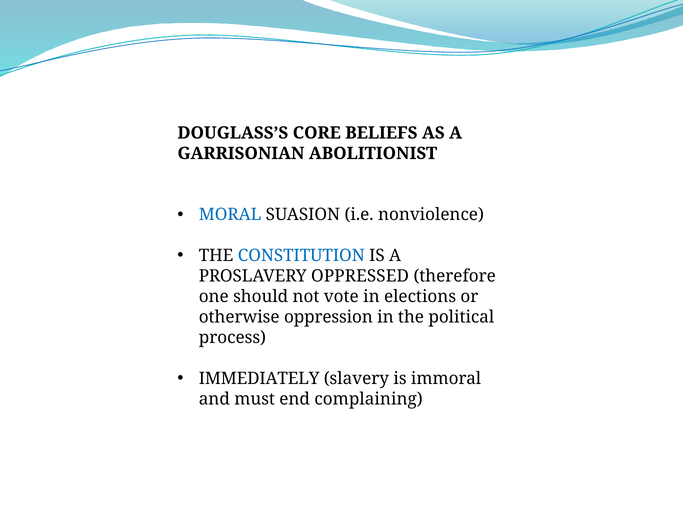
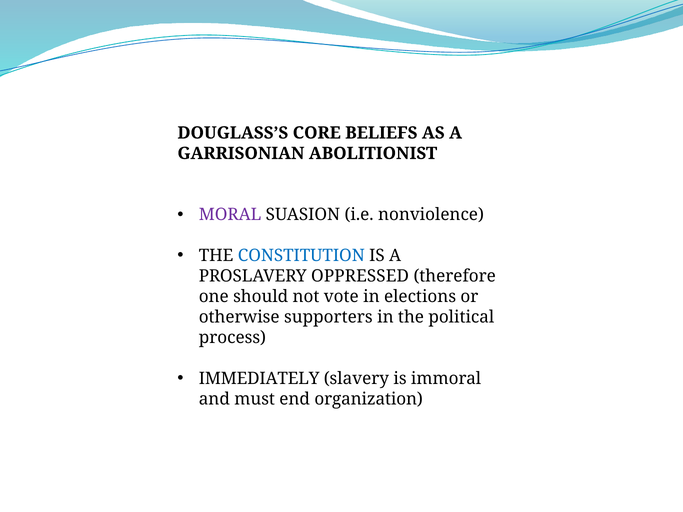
MORAL colour: blue -> purple
oppression: oppression -> supporters
complaining: complaining -> organization
